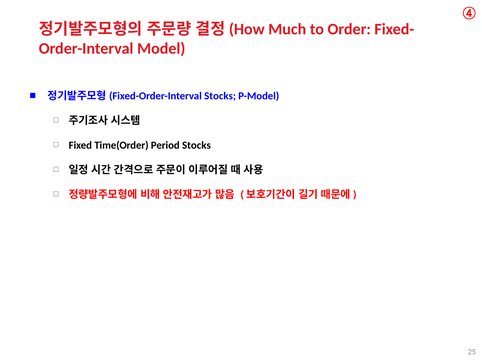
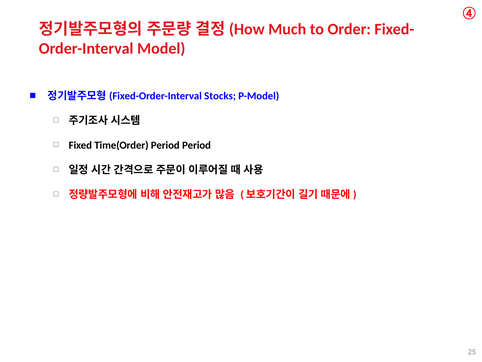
Period Stocks: Stocks -> Period
